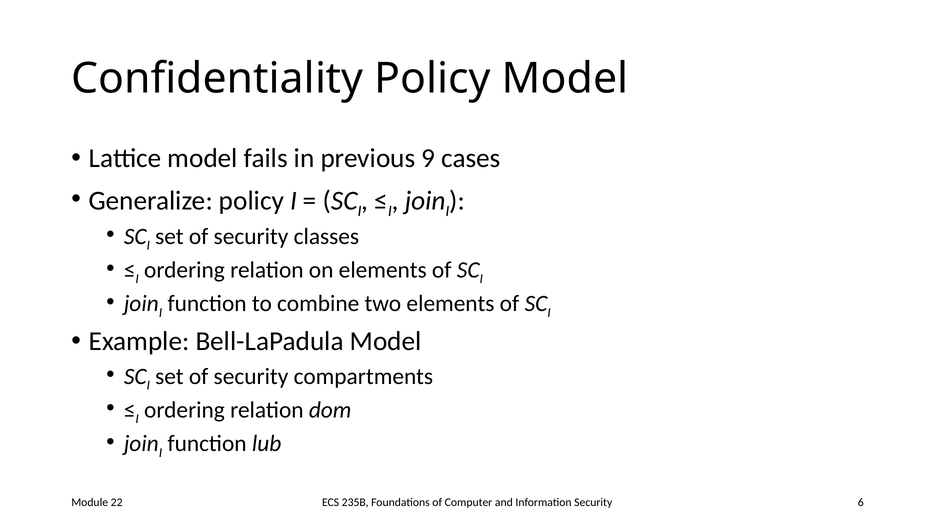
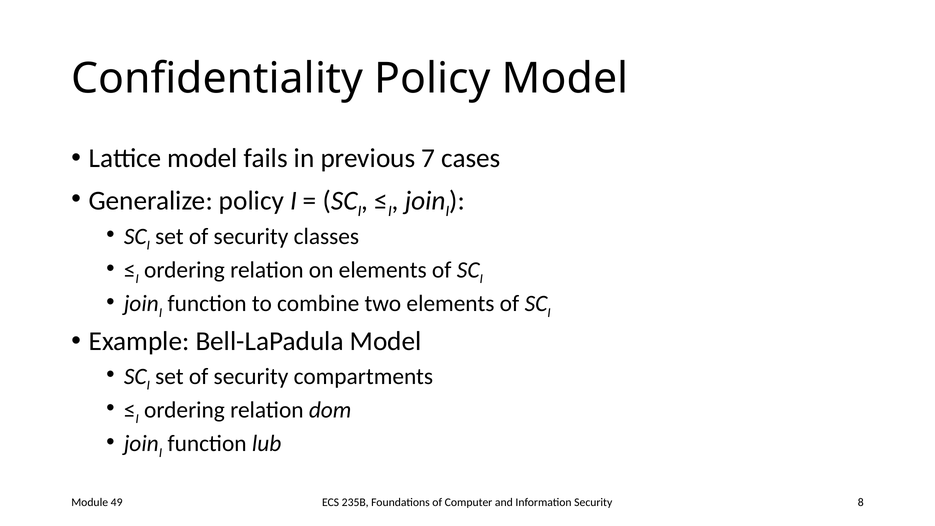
9: 9 -> 7
6: 6 -> 8
22: 22 -> 49
